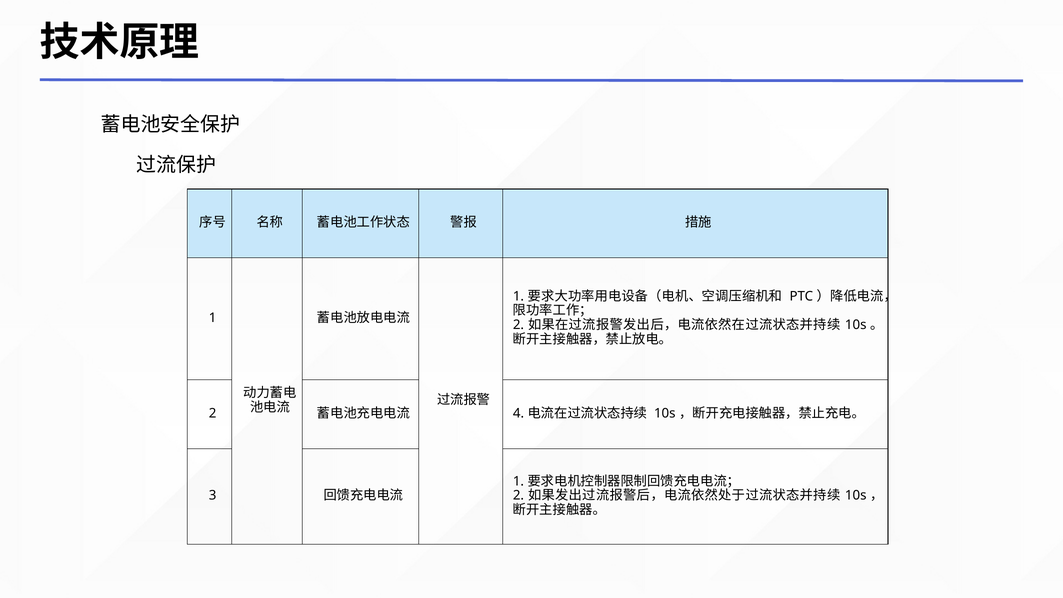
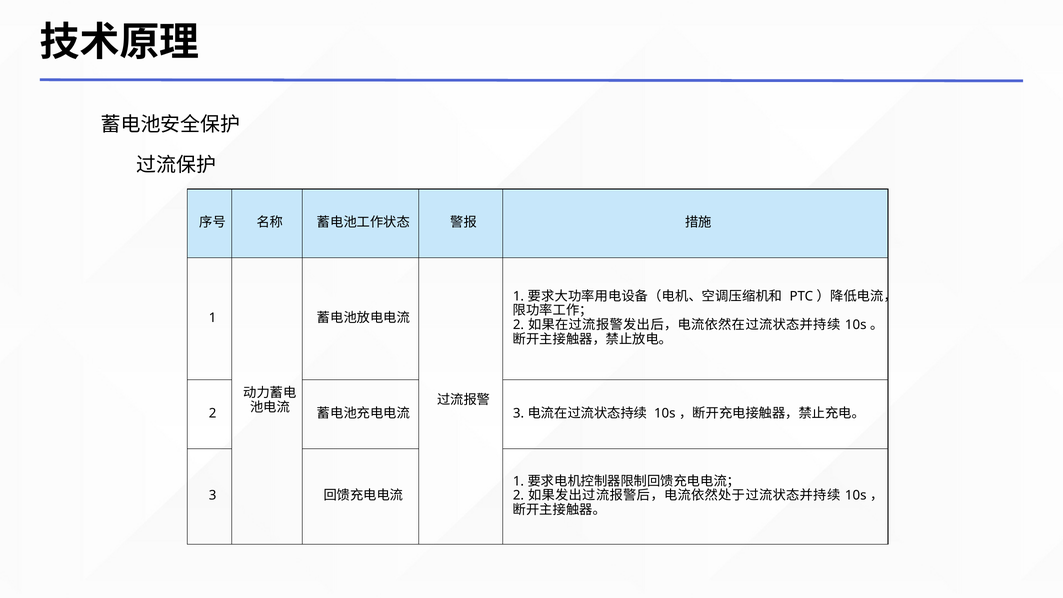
4 at (519, 413): 4 -> 3
